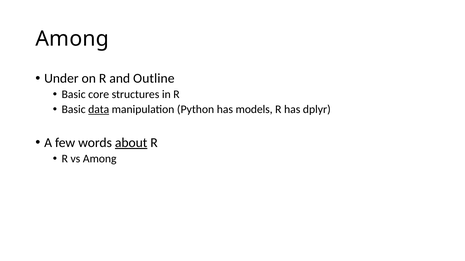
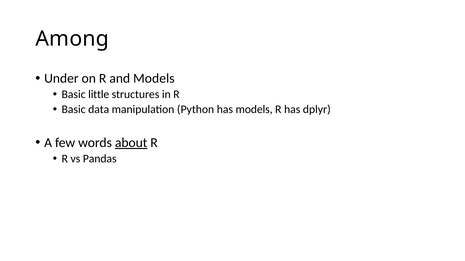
and Outline: Outline -> Models
core: core -> little
data underline: present -> none
vs Among: Among -> Pandas
